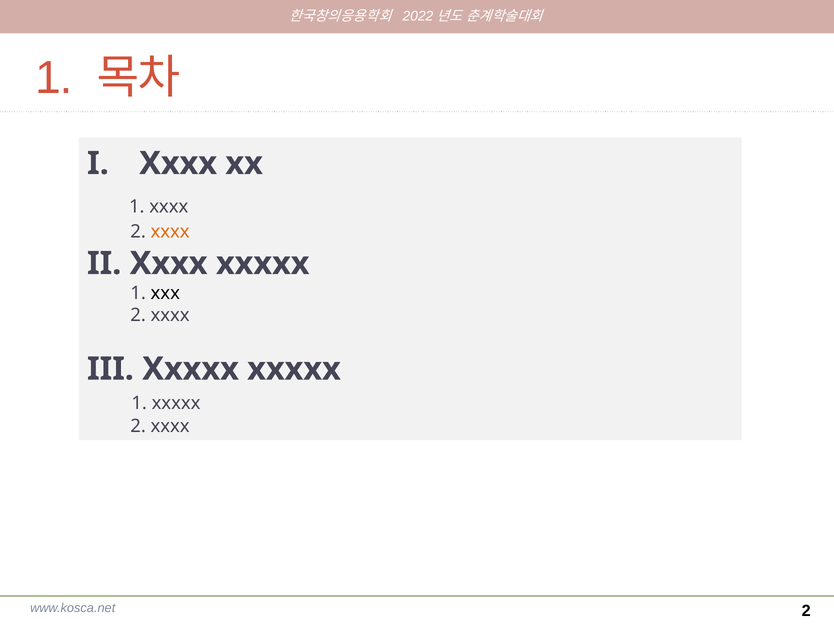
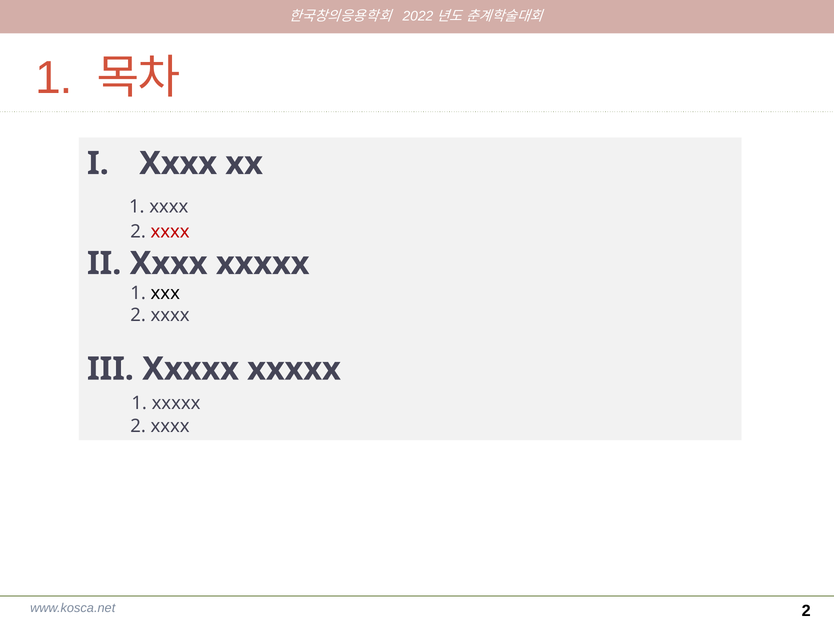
xxxx at (170, 232) colour: orange -> red
